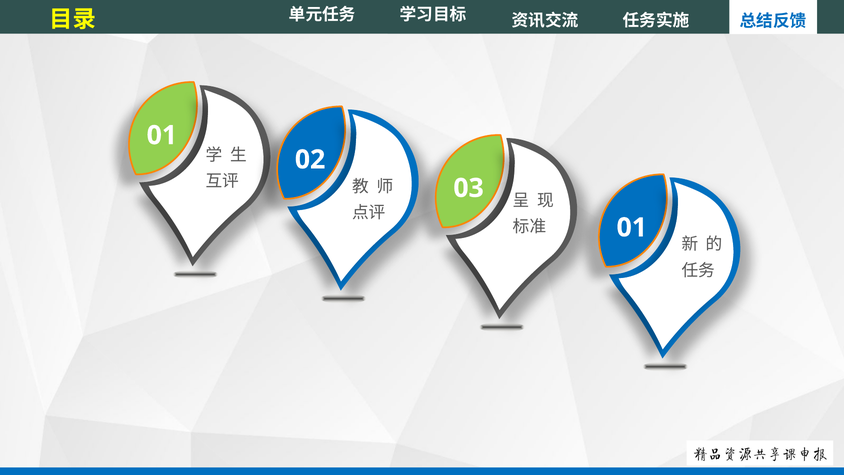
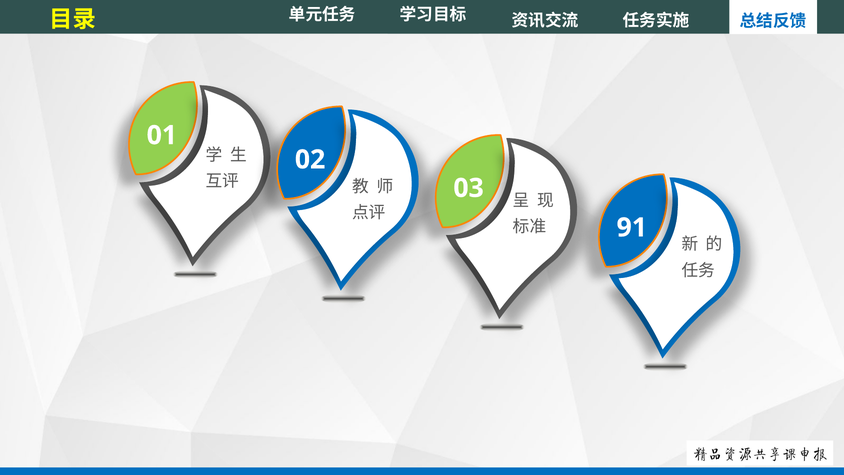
01 at (632, 228): 01 -> 91
